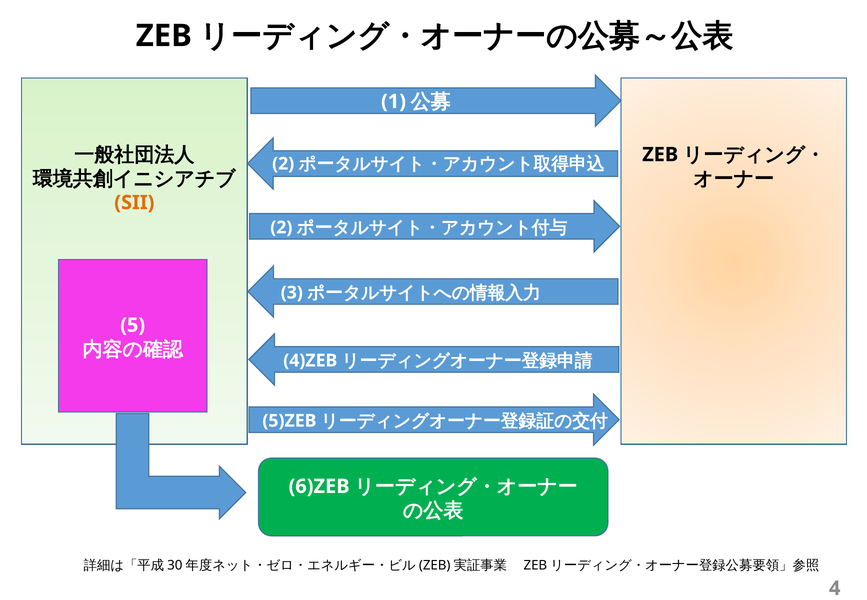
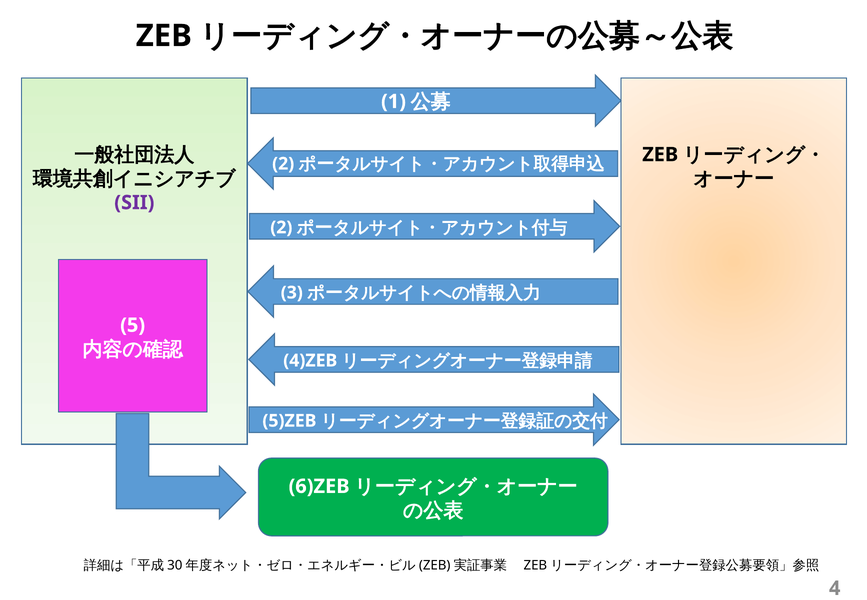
SII colour: orange -> purple
